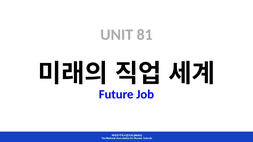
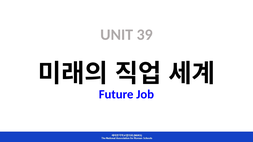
81: 81 -> 39
